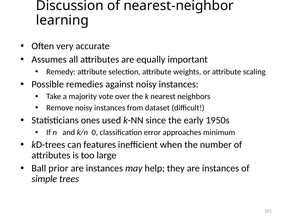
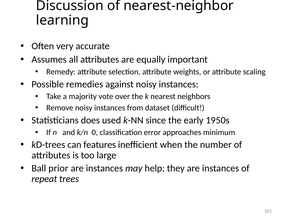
ones: ones -> does
simple: simple -> repeat
